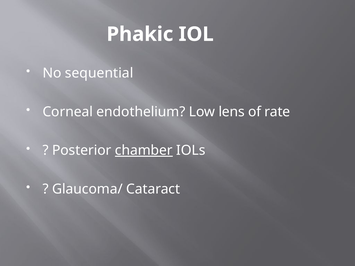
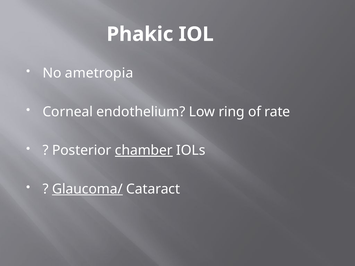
sequential: sequential -> ametropia
lens: lens -> ring
Glaucoma/ underline: none -> present
